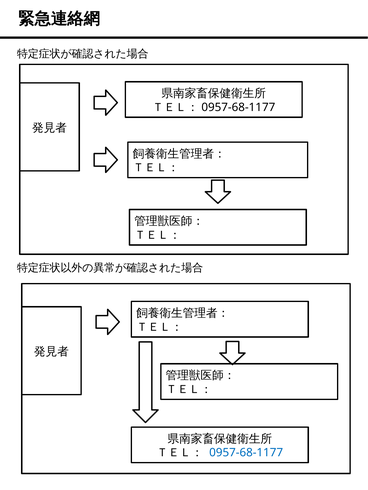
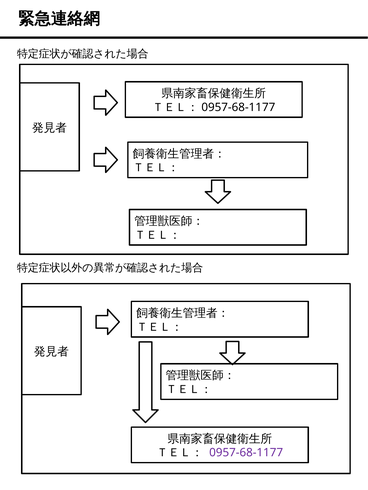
0957-68-1177 colour: blue -> purple
